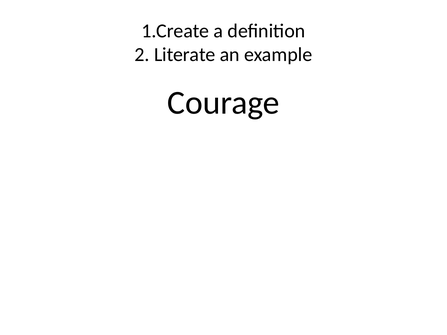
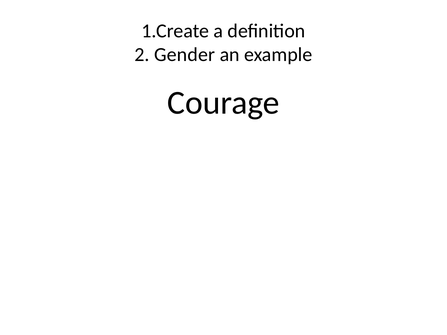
Literate: Literate -> Gender
